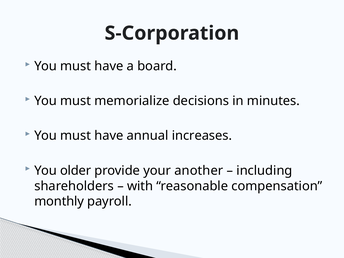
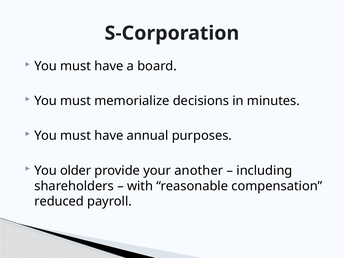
increases: increases -> purposes
monthly: monthly -> reduced
